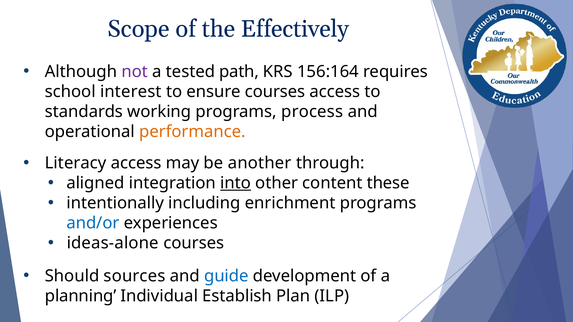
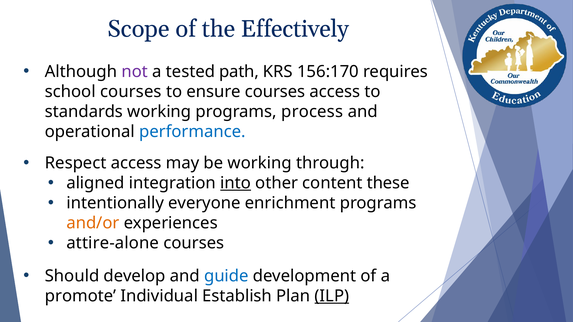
156:164: 156:164 -> 156:170
school interest: interest -> courses
performance colour: orange -> blue
Literacy: Literacy -> Respect
be another: another -> working
including: including -> everyone
and/or colour: blue -> orange
ideas-alone: ideas-alone -> attire-alone
sources: sources -> develop
planning: planning -> promote
ILP underline: none -> present
